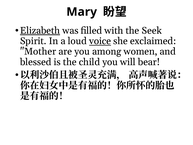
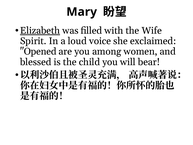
Seek: Seek -> Wife
voice underline: present -> none
Mother: Mother -> Opened
